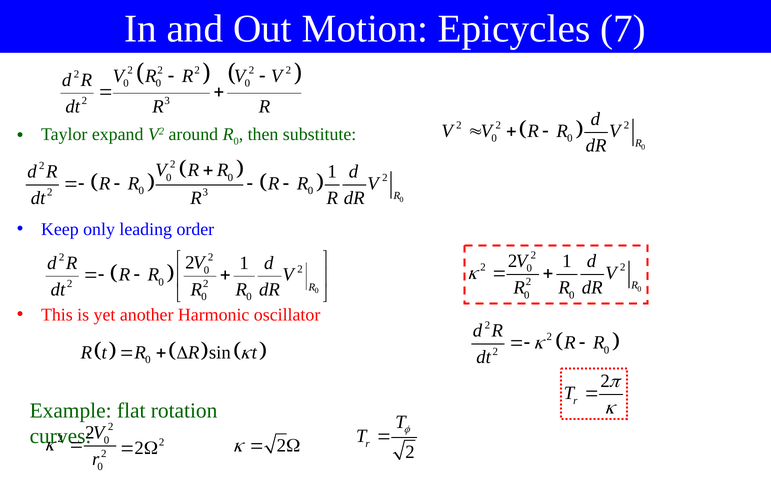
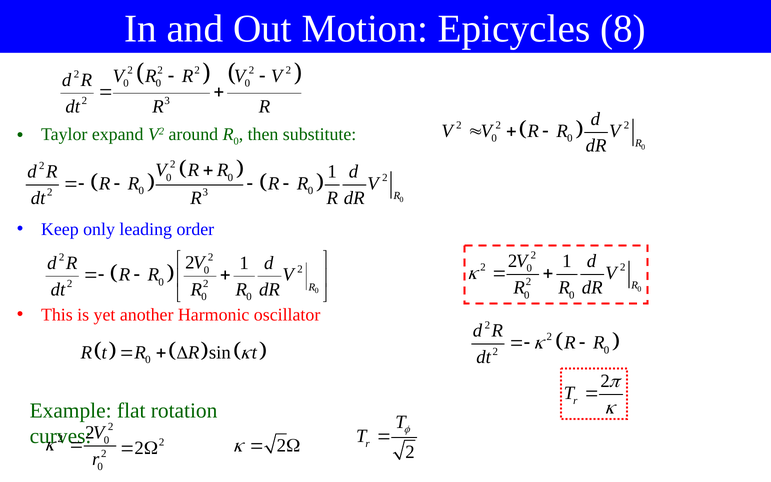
7: 7 -> 8
